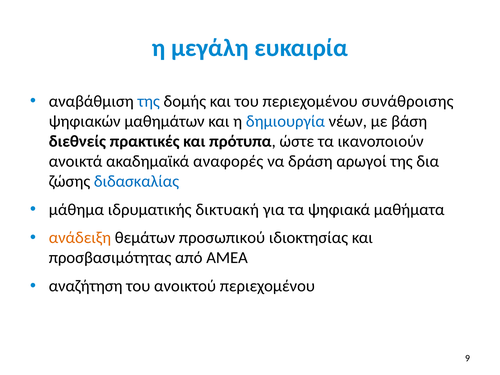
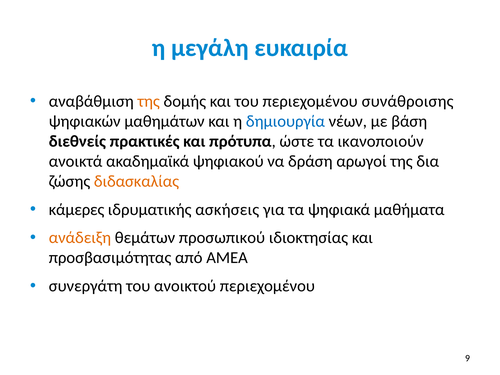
της at (149, 101) colour: blue -> orange
αναφορές: αναφορές -> ψηφιακού
διδασκαλίας colour: blue -> orange
μάθημα: μάθημα -> κάμερες
δικτυακή: δικτυακή -> ασκήσεις
αναζήτηση: αναζήτηση -> συνεργάτη
